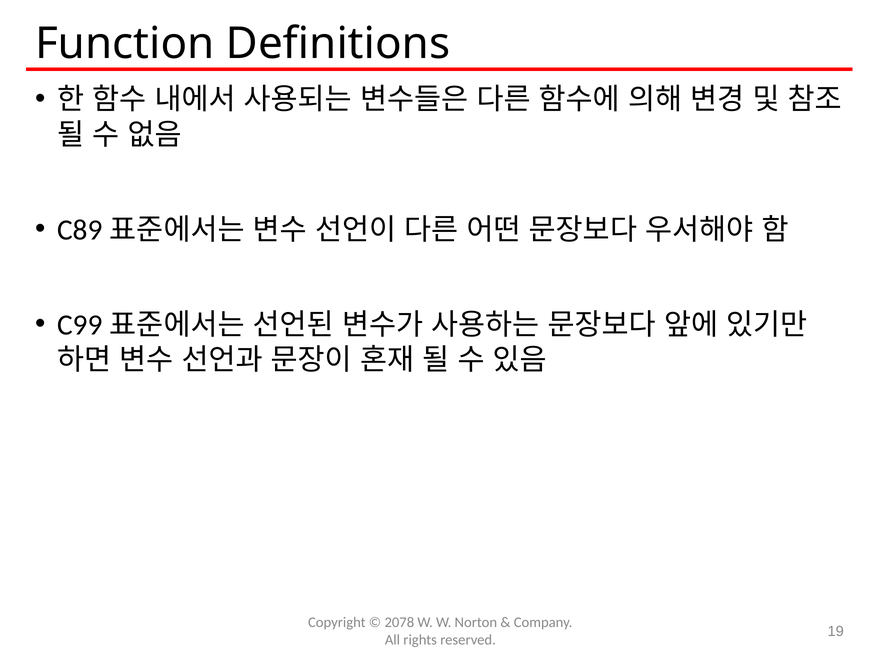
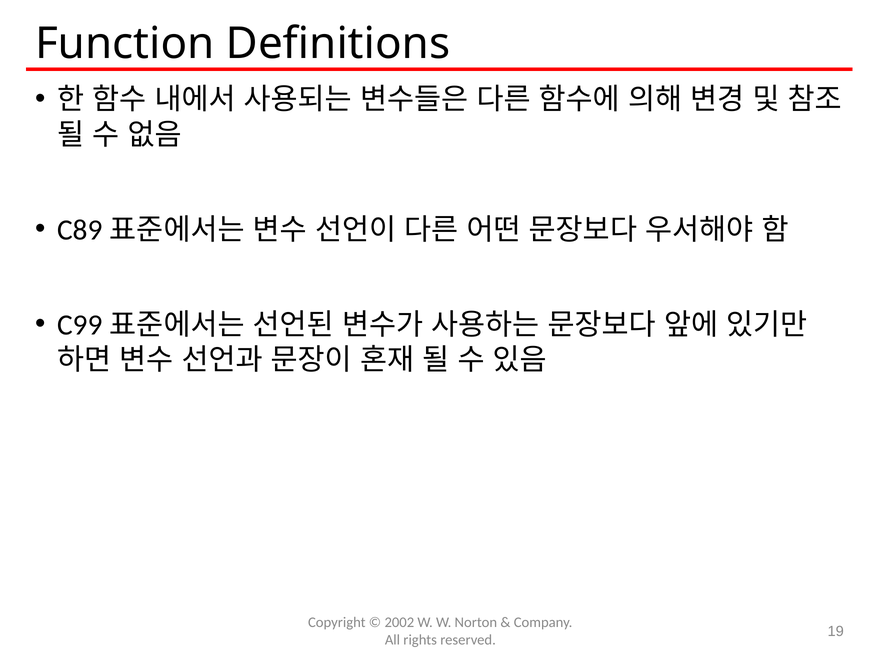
2078: 2078 -> 2002
